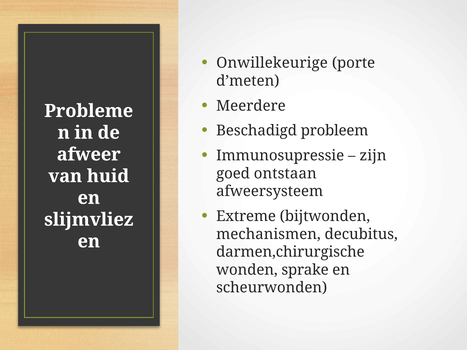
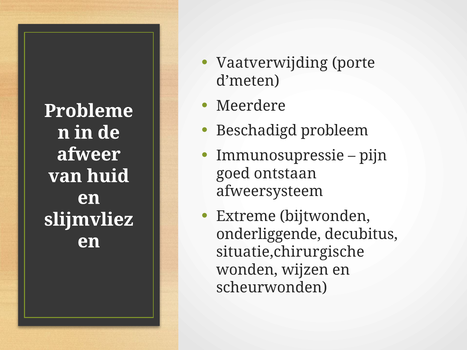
Onwillekeurige: Onwillekeurige -> Vaatverwijding
zijn: zijn -> pijn
mechanismen: mechanismen -> onderliggende
darmen,chirurgische: darmen,chirurgische -> situatie,chirurgische
sprake: sprake -> wijzen
